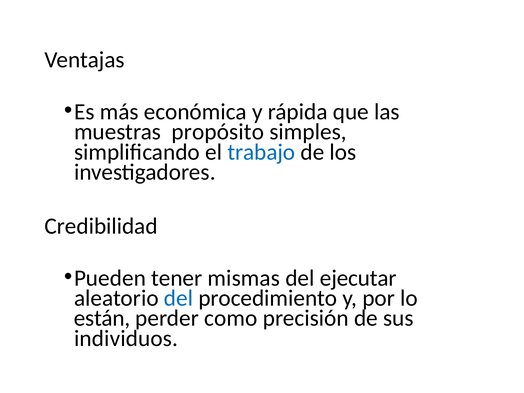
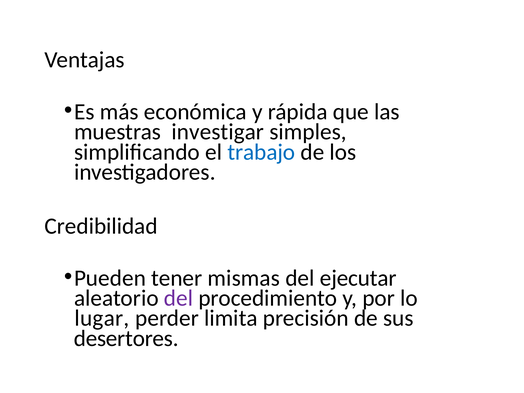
propósito: propósito -> investigar
del at (178, 298) colour: blue -> purple
están: están -> lugar
como: como -> limita
individuos: individuos -> desertores
